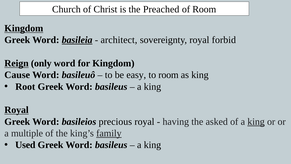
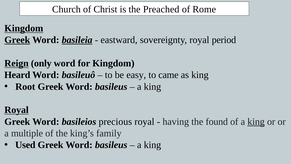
of Room: Room -> Rome
Greek at (17, 40) underline: none -> present
architect: architect -> eastward
forbid: forbid -> period
Cause: Cause -> Heard
to room: room -> came
asked: asked -> found
family underline: present -> none
